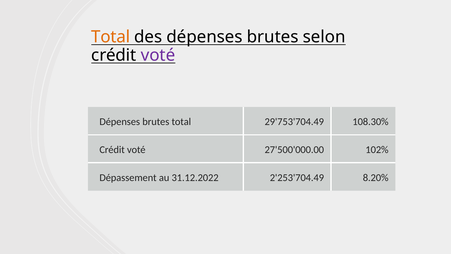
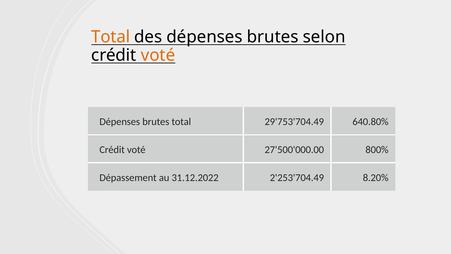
voté at (158, 55) colour: purple -> orange
108.30%: 108.30% -> 640.80%
102%: 102% -> 800%
